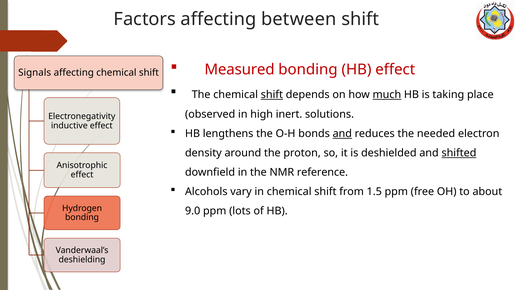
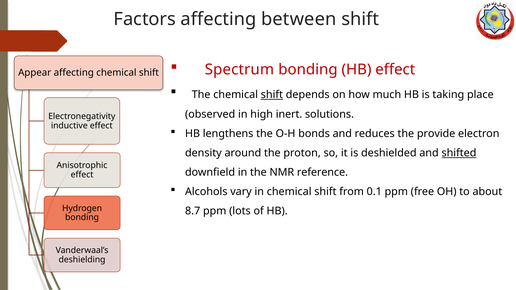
Measured: Measured -> Spectrum
Signals: Signals -> Appear
much underline: present -> none
and at (342, 134) underline: present -> none
needed: needed -> provide
1.5: 1.5 -> 0.1
9.0: 9.0 -> 8.7
